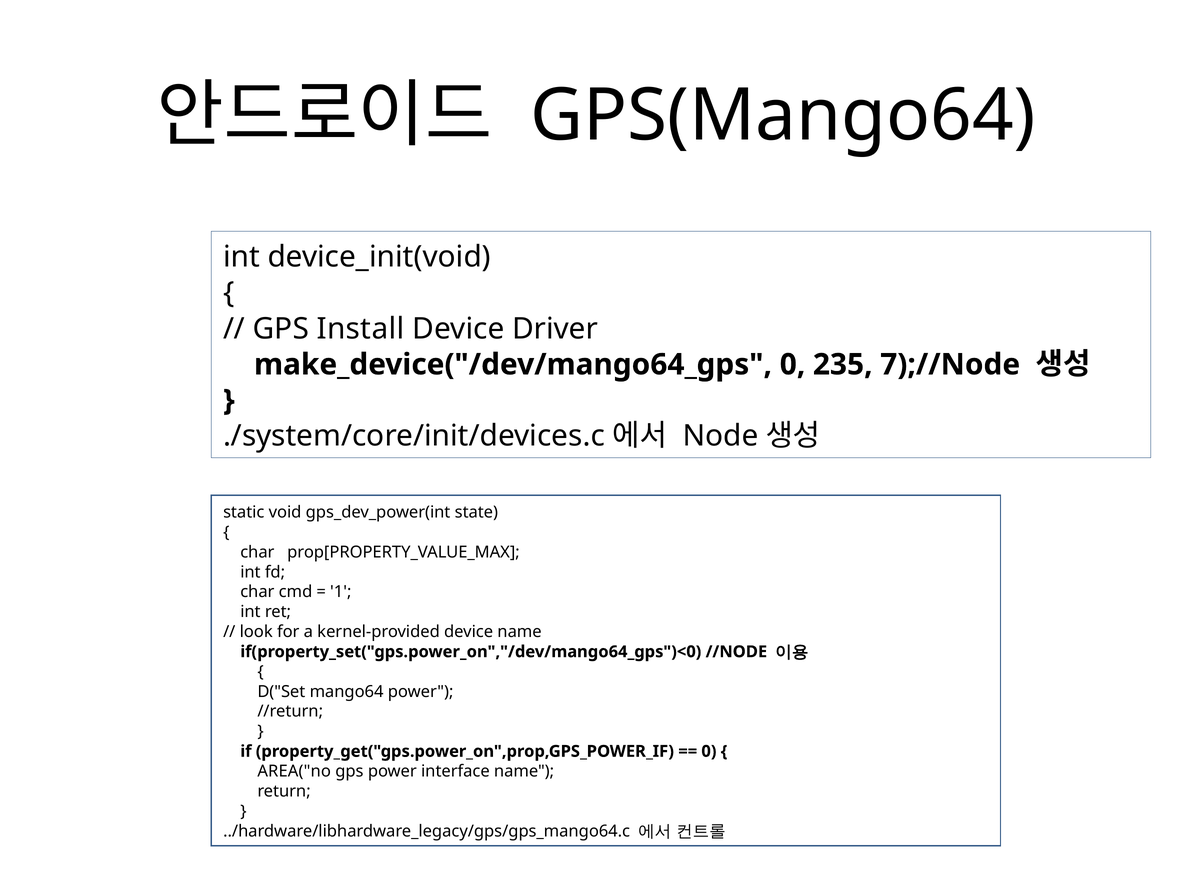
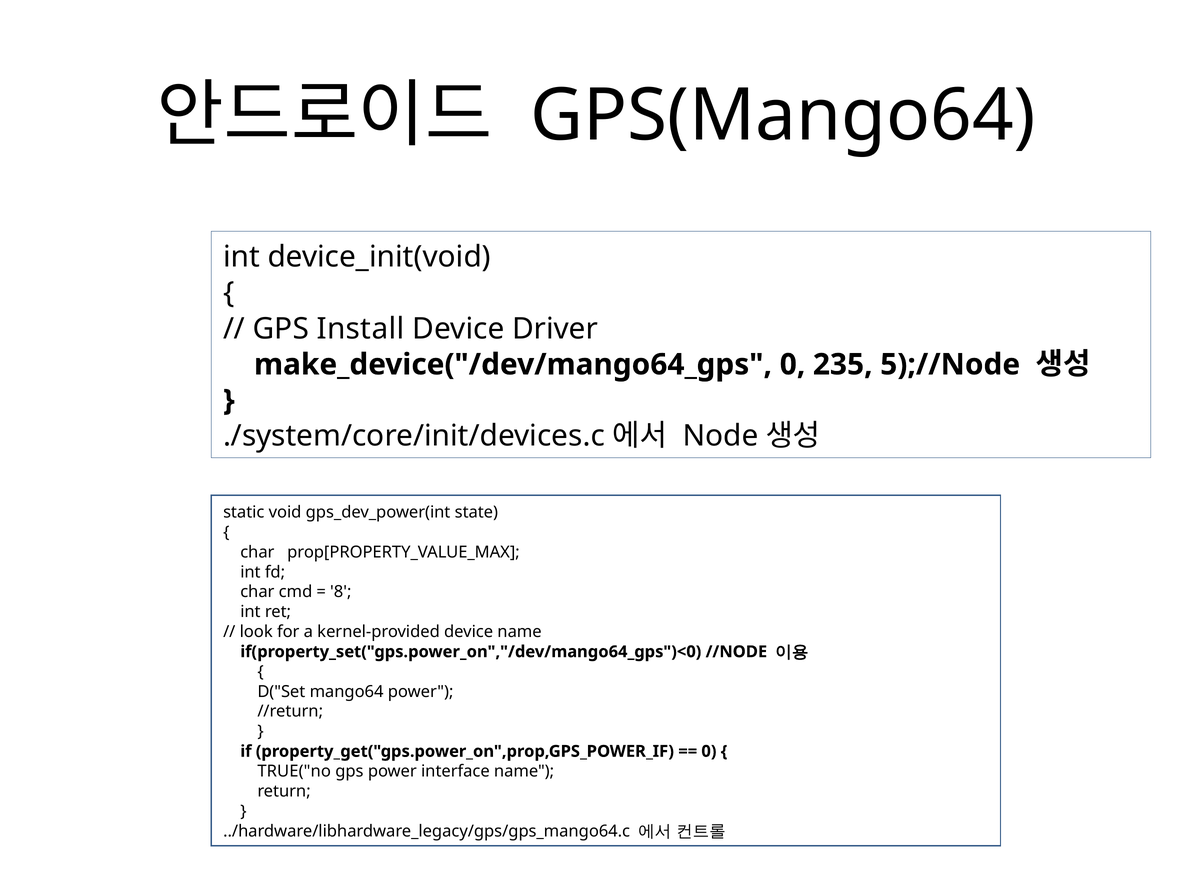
7);//Node: 7);//Node -> 5);//Node
1: 1 -> 8
AREA("no: AREA("no -> TRUE("no
